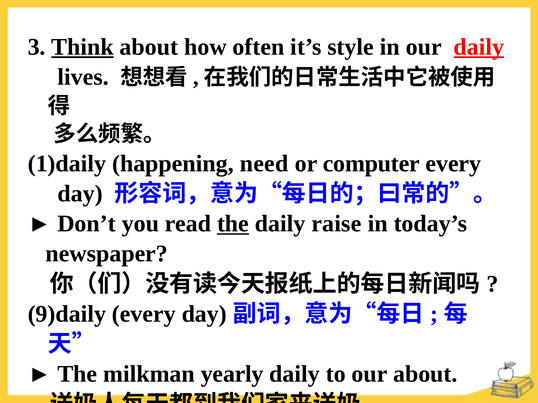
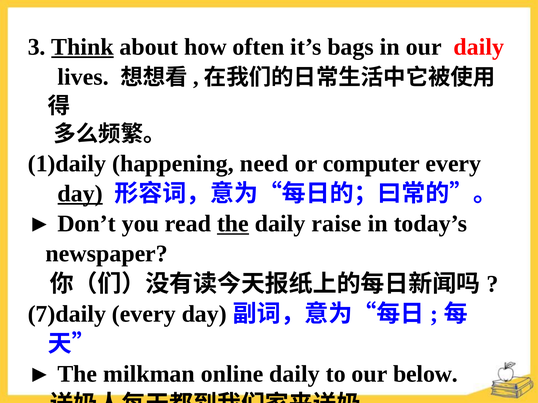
style: style -> bags
daily at (479, 47) underline: present -> none
day at (80, 194) underline: none -> present
9)daily: 9)daily -> 7)daily
yearly: yearly -> online
our about: about -> below
